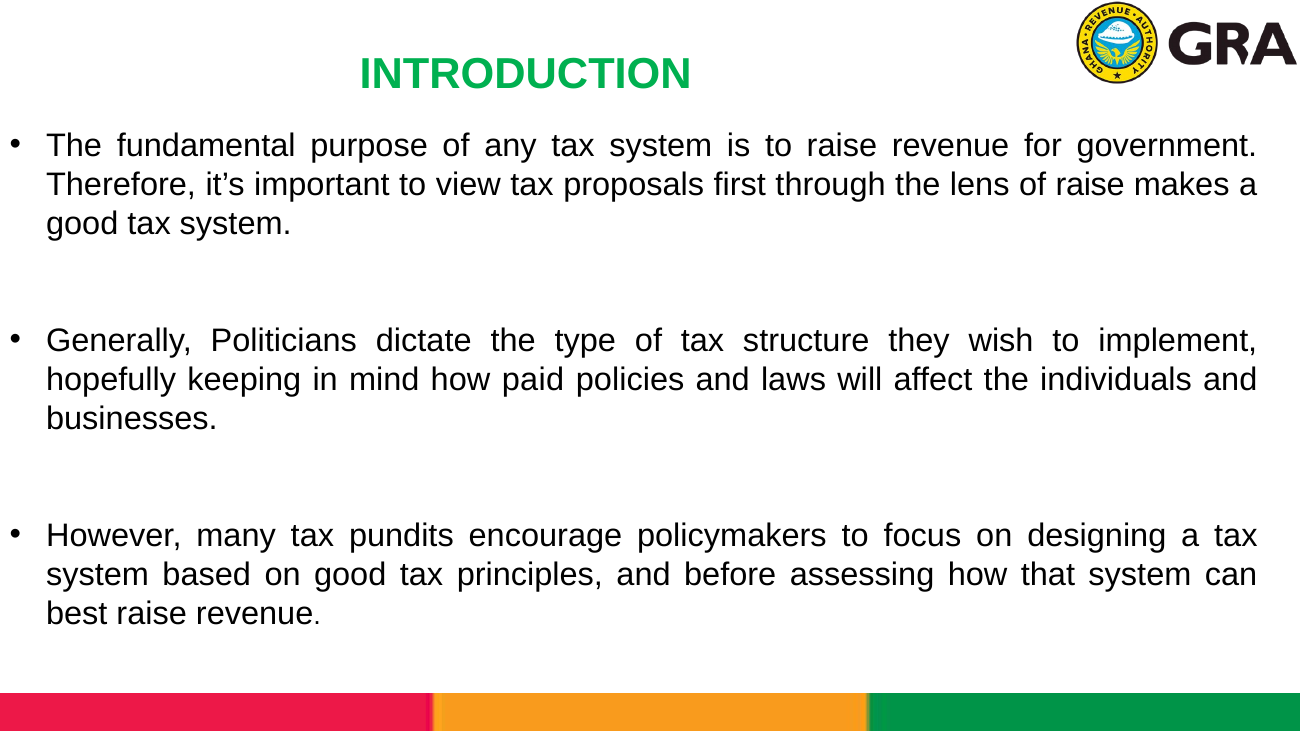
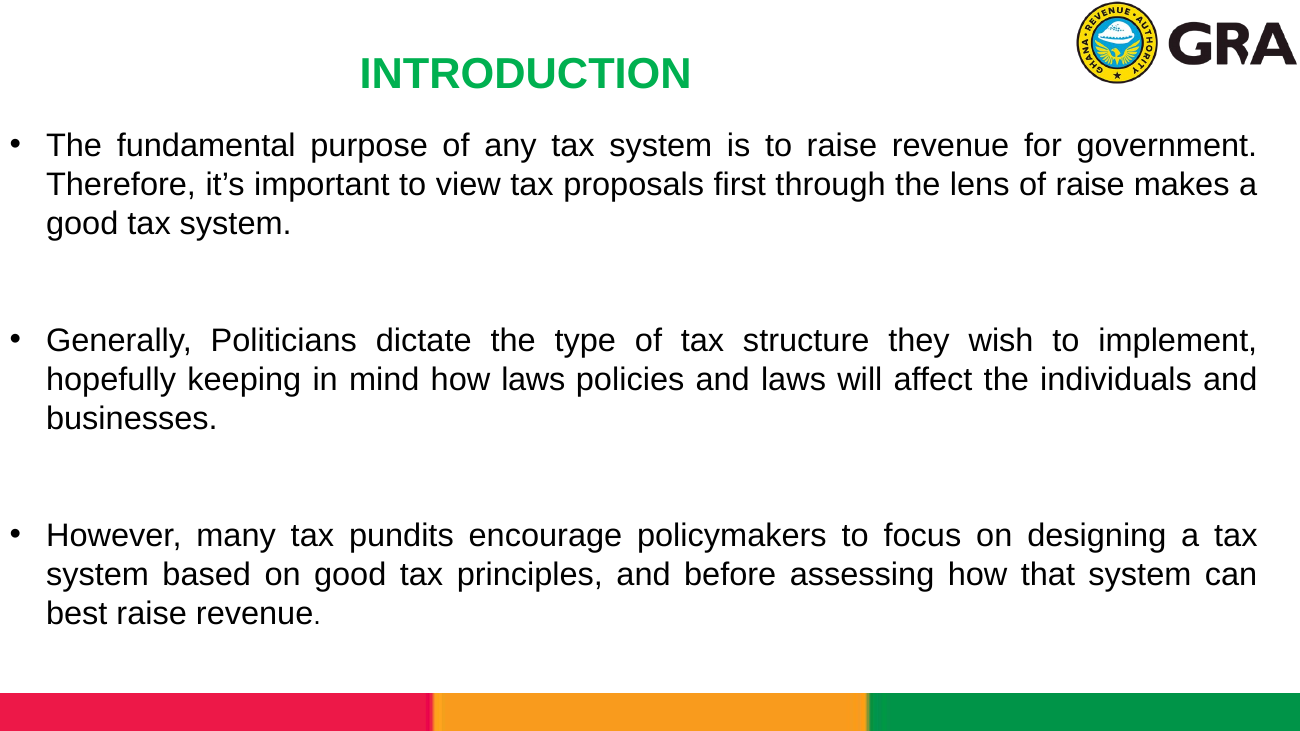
how paid: paid -> laws
